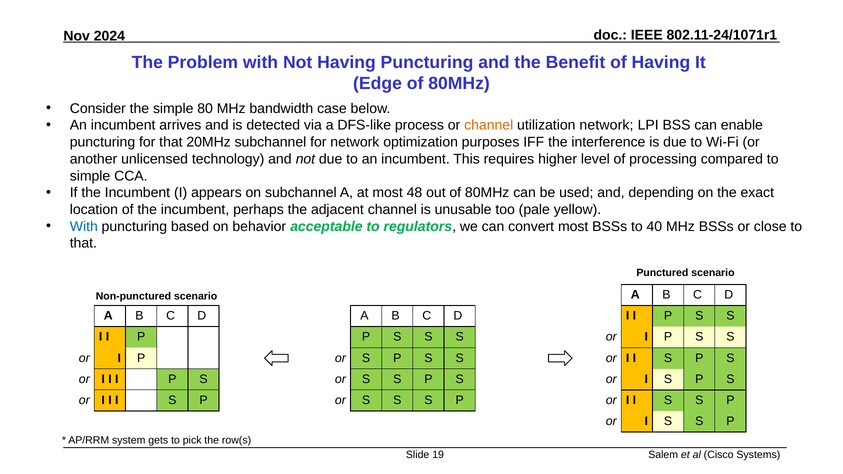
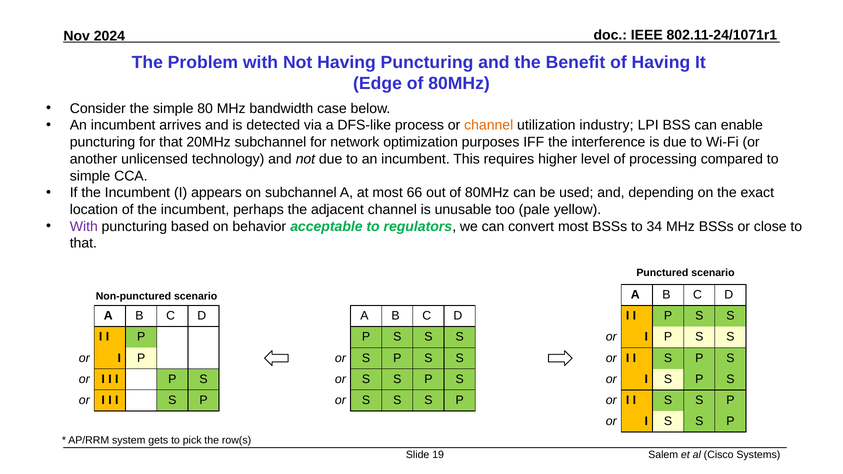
utilization network: network -> industry
48: 48 -> 66
With at (84, 227) colour: blue -> purple
40: 40 -> 34
